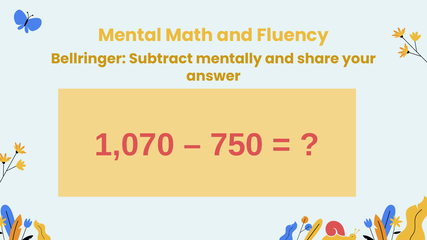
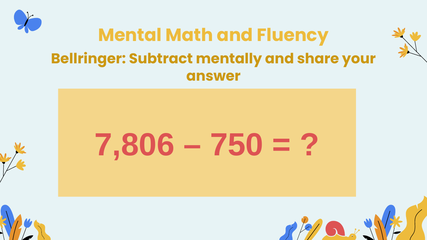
1,070: 1,070 -> 7,806
